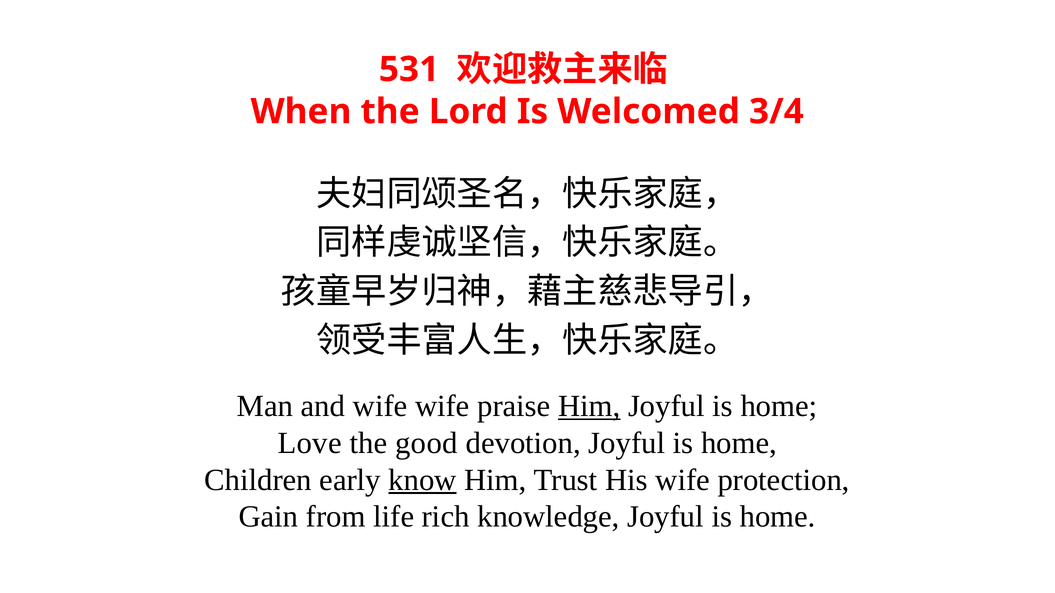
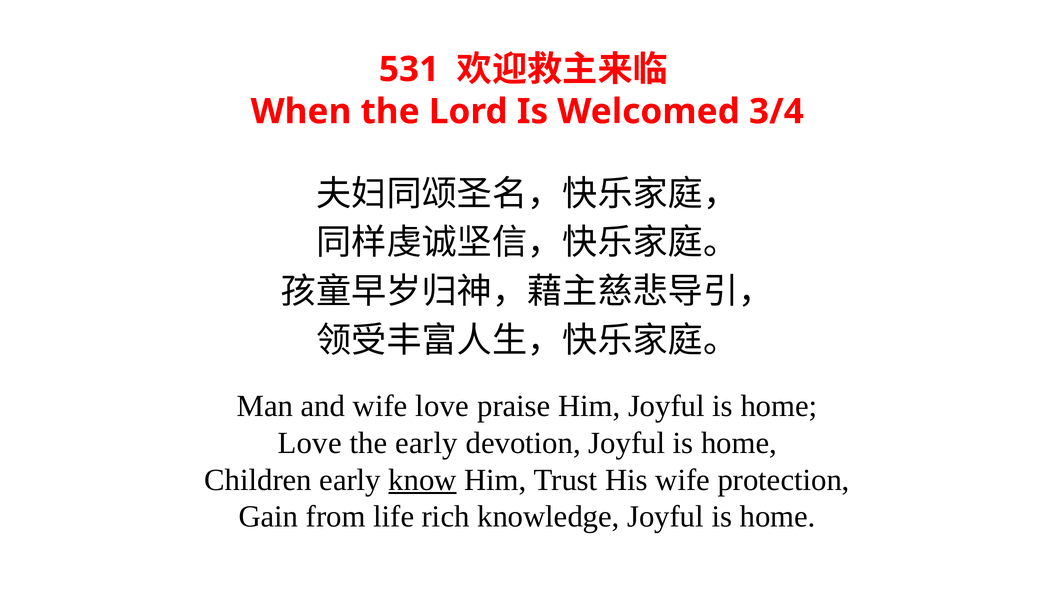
wife wife: wife -> love
Him at (589, 406) underline: present -> none
the good: good -> early
